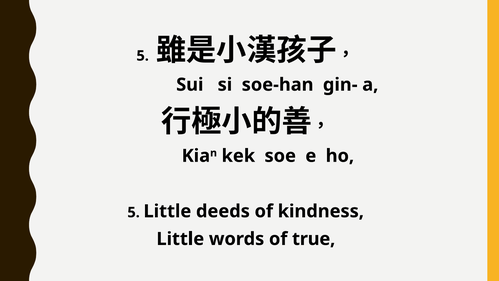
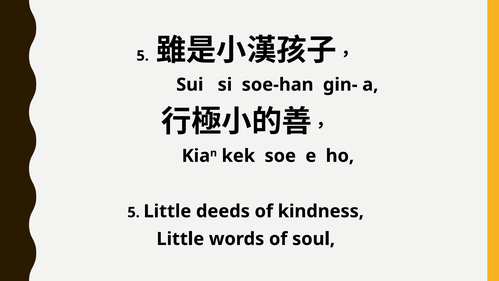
true: true -> soul
